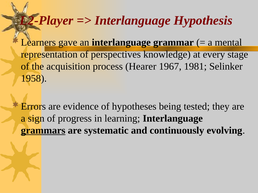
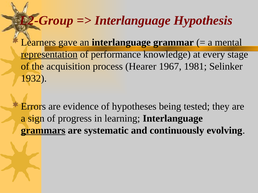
L2-Player: L2-Player -> L2-Group
representation underline: none -> present
perspectives: perspectives -> performance
1958: 1958 -> 1932
